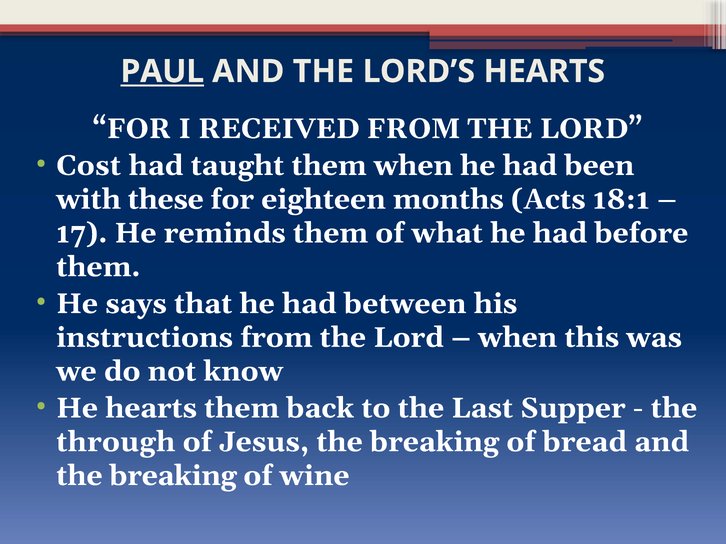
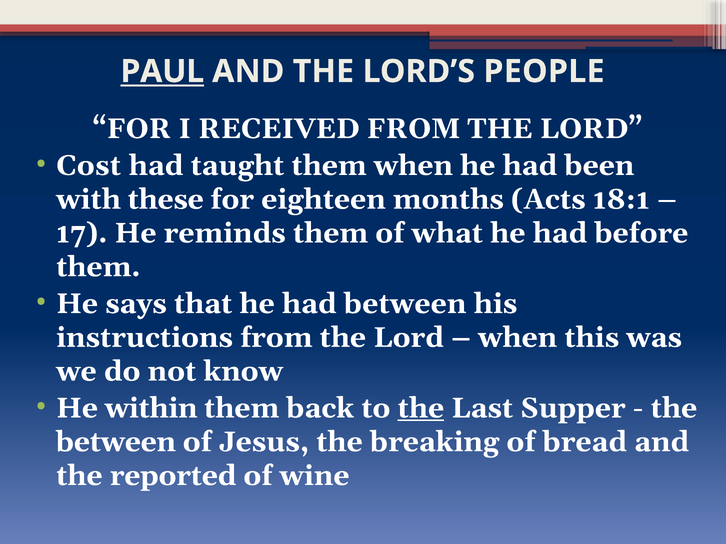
LORD’S HEARTS: HEARTS -> PEOPLE
He hearts: hearts -> within
the at (421, 408) underline: none -> present
through at (116, 442): through -> between
breaking at (173, 476): breaking -> reported
